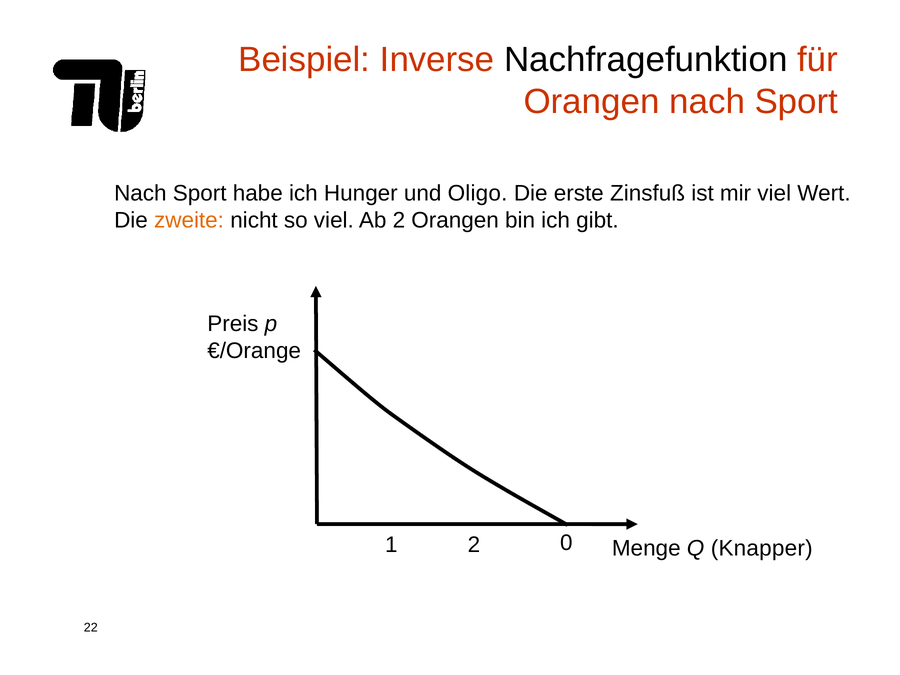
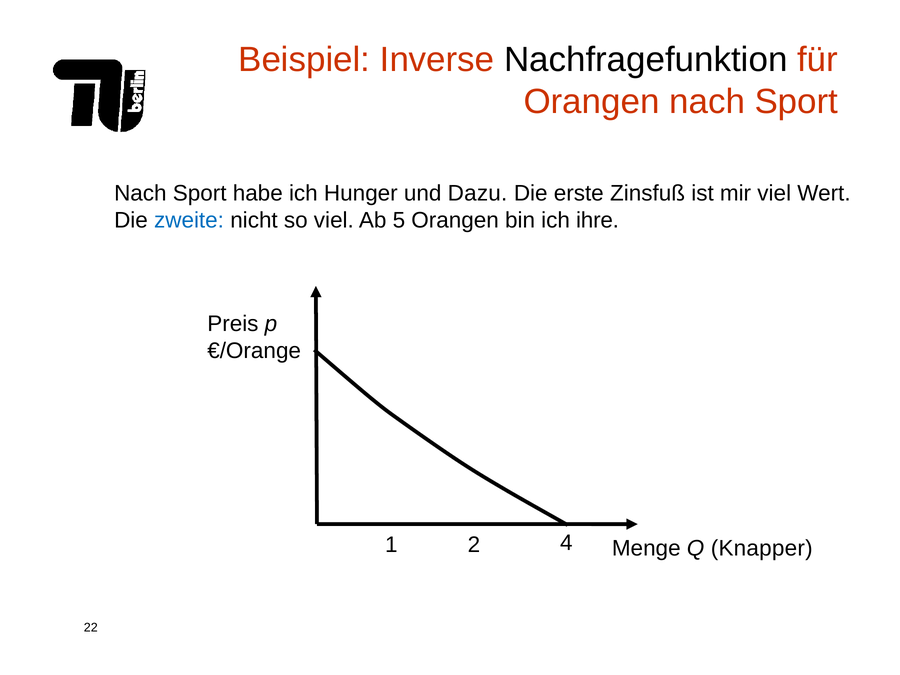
Oligo: Oligo -> Dazu
zweite colour: orange -> blue
Ab 2: 2 -> 5
gibt: gibt -> ihre
0: 0 -> 4
